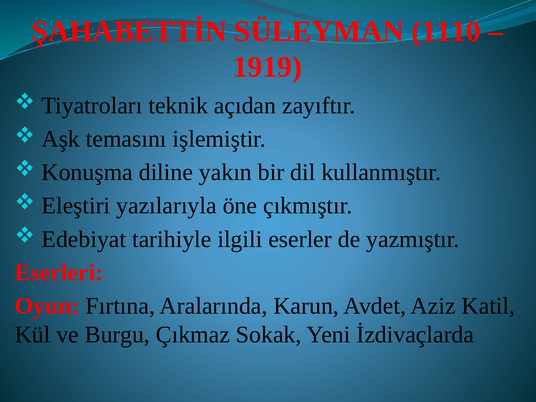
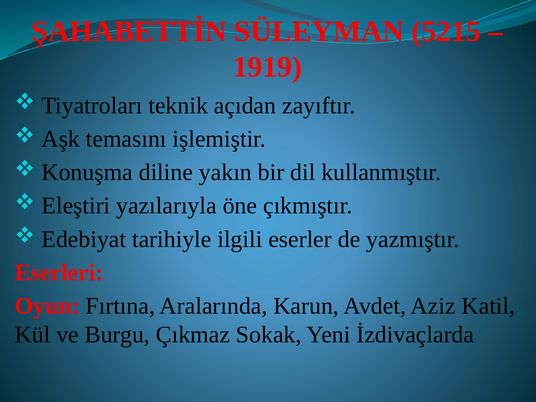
1110: 1110 -> 5215
